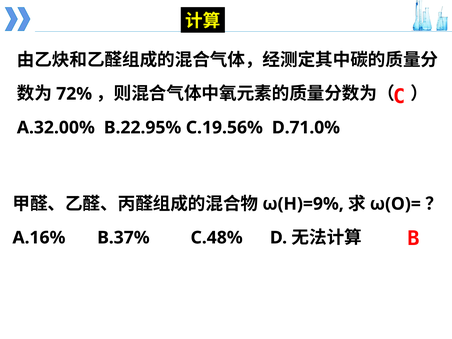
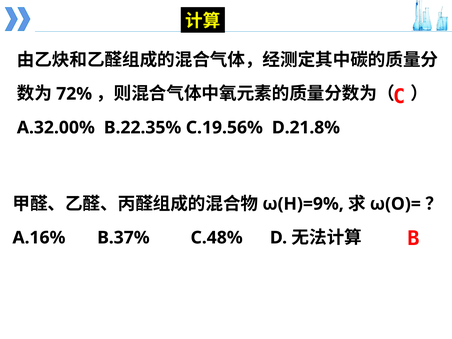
B.22.95%: B.22.95% -> B.22.35%
D.71.0%: D.71.0% -> D.21.8%
